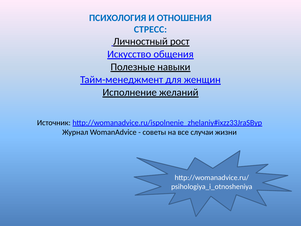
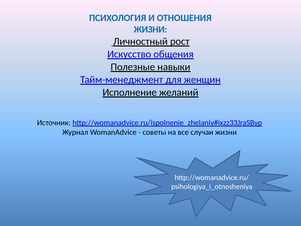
СТРЕСС at (150, 29): СТРЕСС -> ЖИЗНИ
